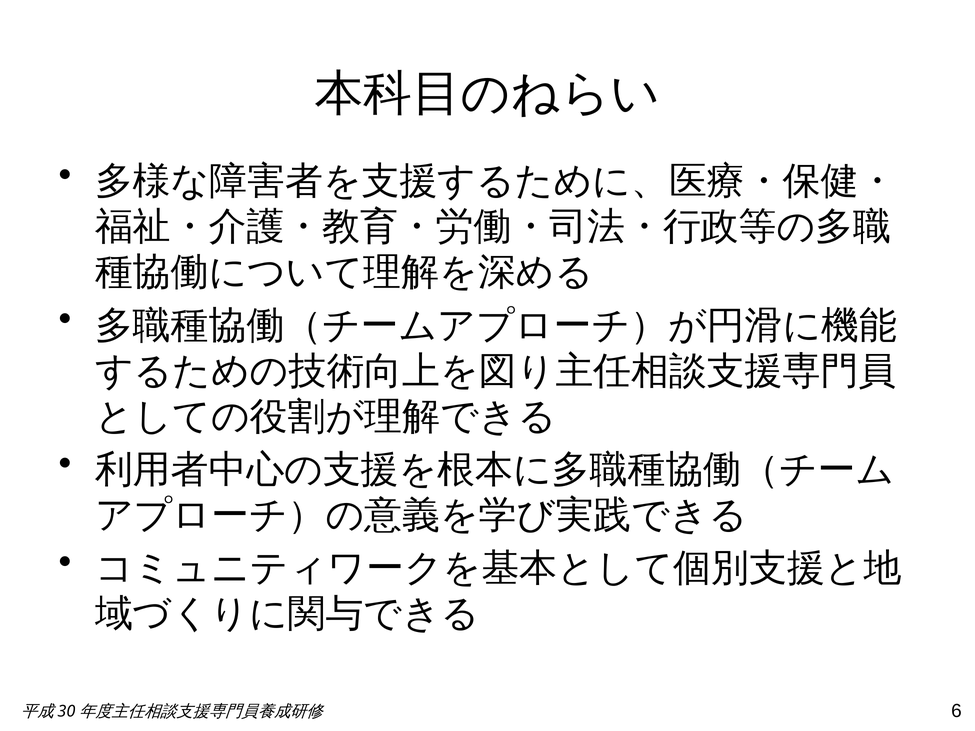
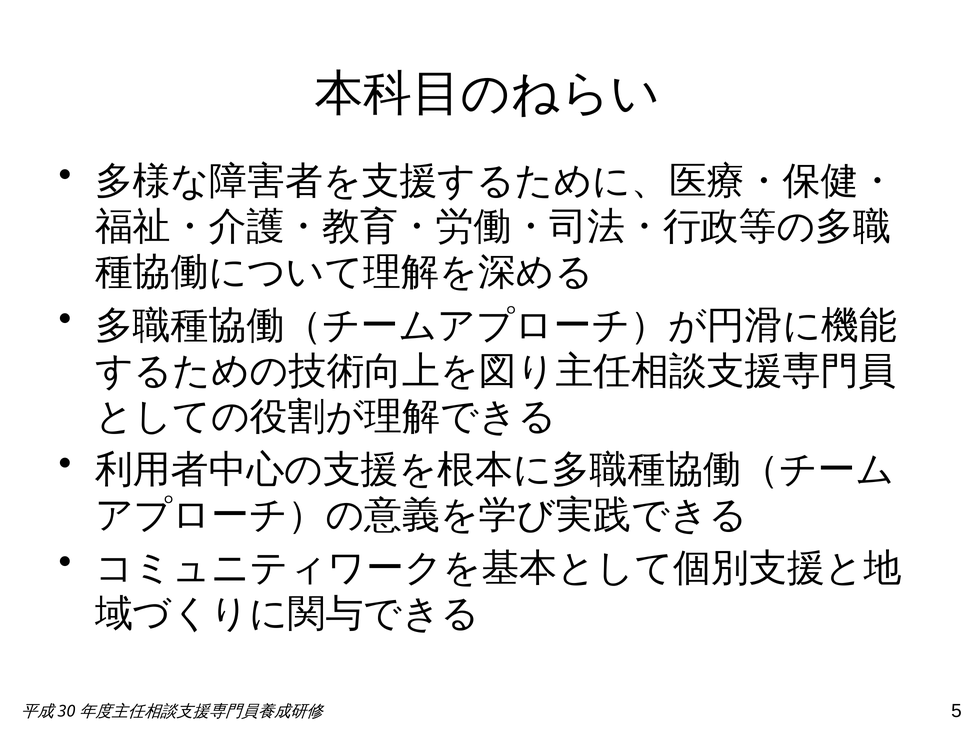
6: 6 -> 5
